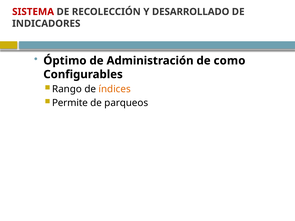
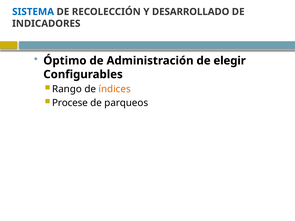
SISTEMA colour: red -> blue
como: como -> elegir
Permite: Permite -> Procese
